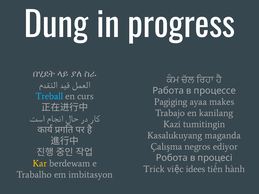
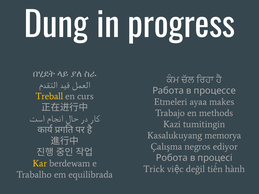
Treball colour: light blue -> yellow
Pagiging: Pagiging -> Etmeleri
kanilang: kanilang -> methods
maganda: maganda -> memorya
idees: idees -> değil
imbitasyon: imbitasyon -> equilibrada
